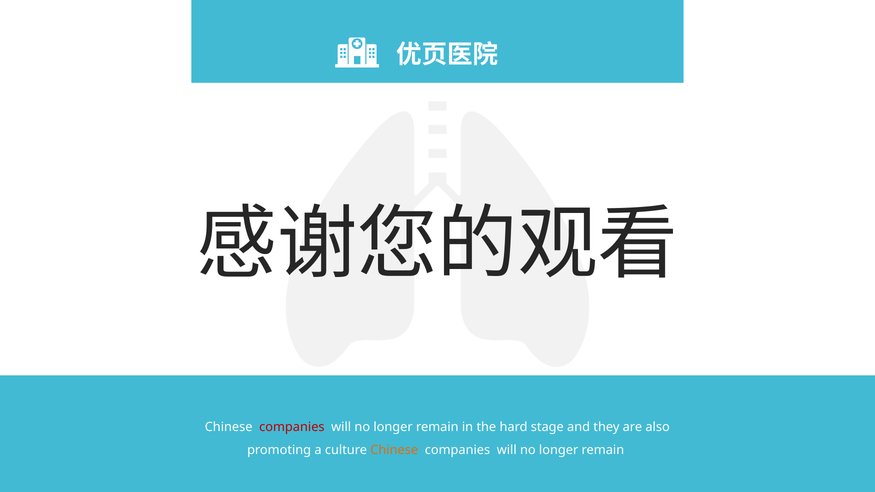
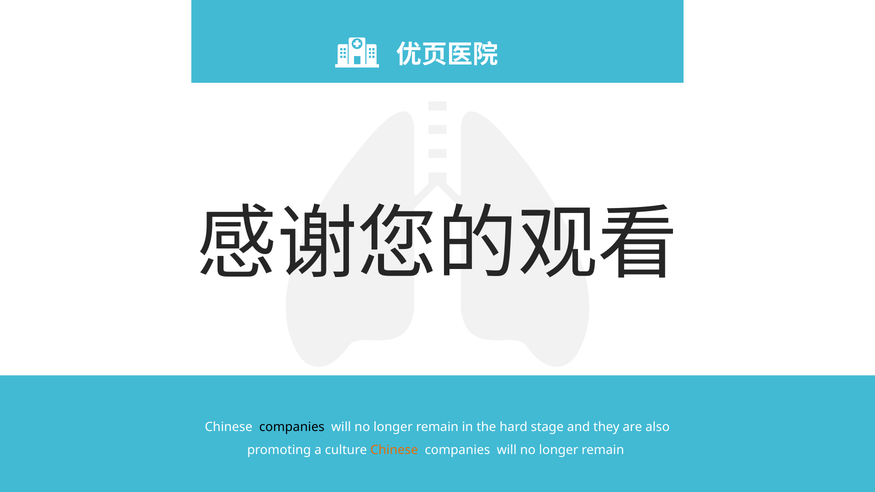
companies at (292, 427) colour: red -> black
